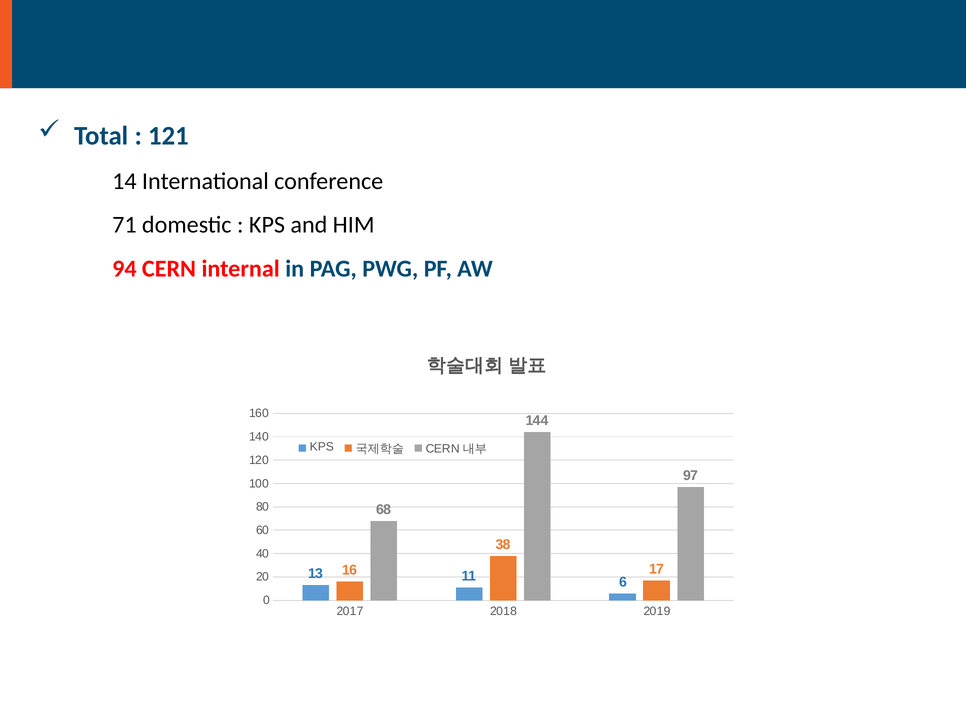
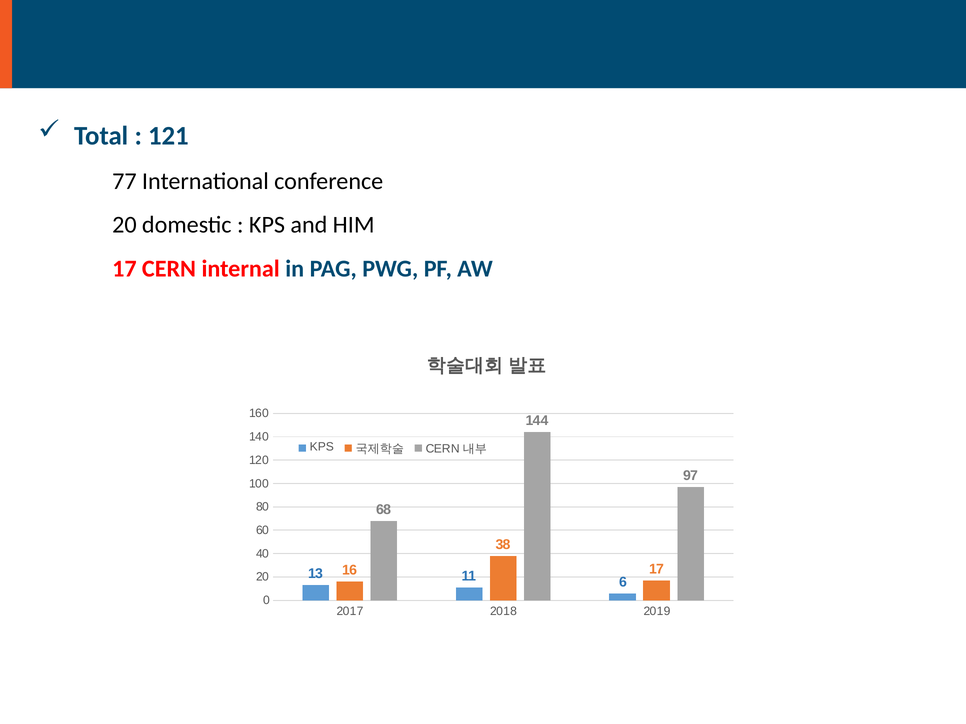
14: 14 -> 77
71 at (124, 225): 71 -> 20
94 at (124, 269): 94 -> 17
